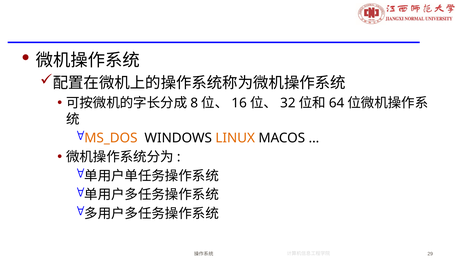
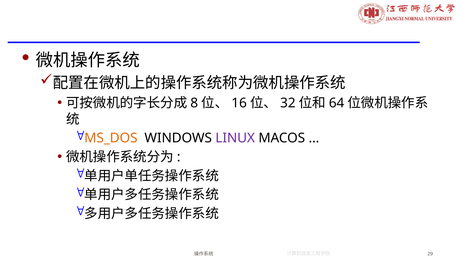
LINUX colour: orange -> purple
